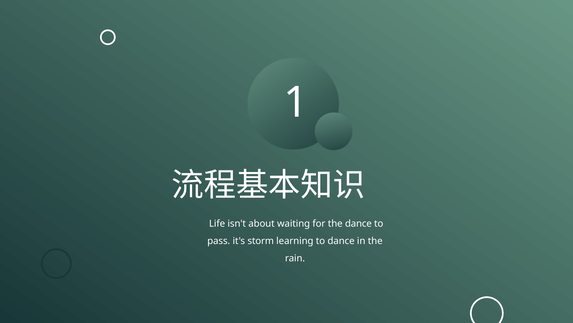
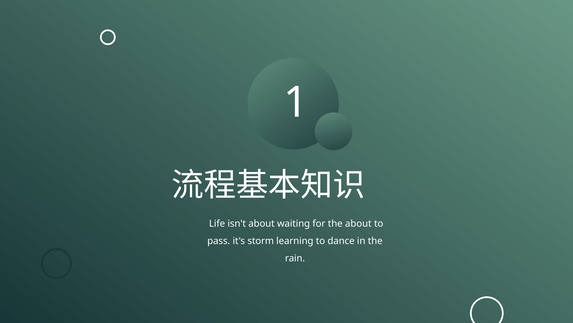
the dance: dance -> about
